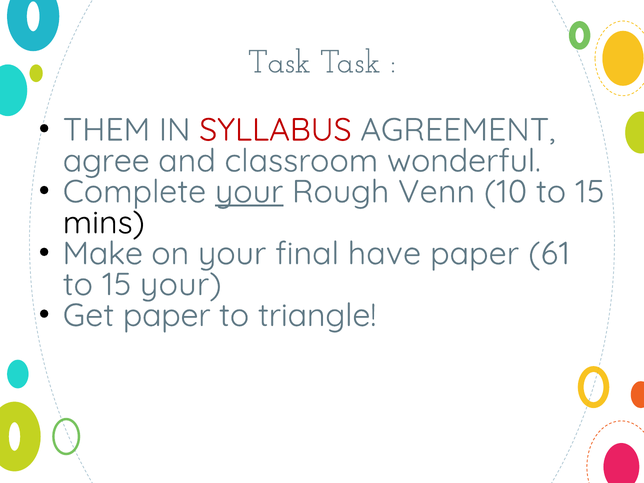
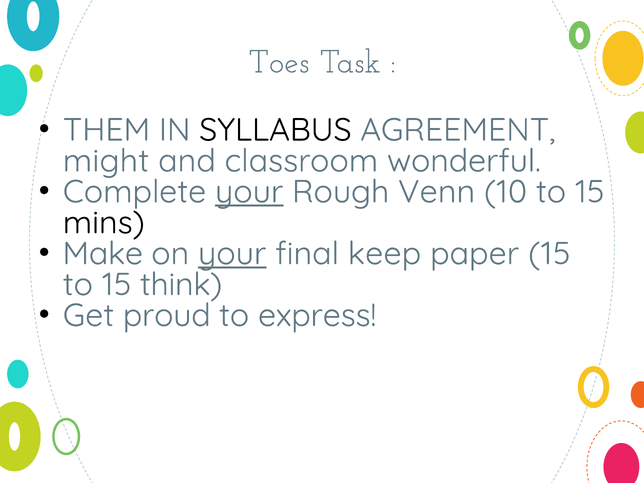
Task at (279, 62): Task -> Toes
SYLLABUS colour: red -> black
agree: agree -> might
your at (232, 254) underline: none -> present
have: have -> keep
paper 61: 61 -> 15
15 your: your -> think
Get paper: paper -> proud
triangle: triangle -> express
